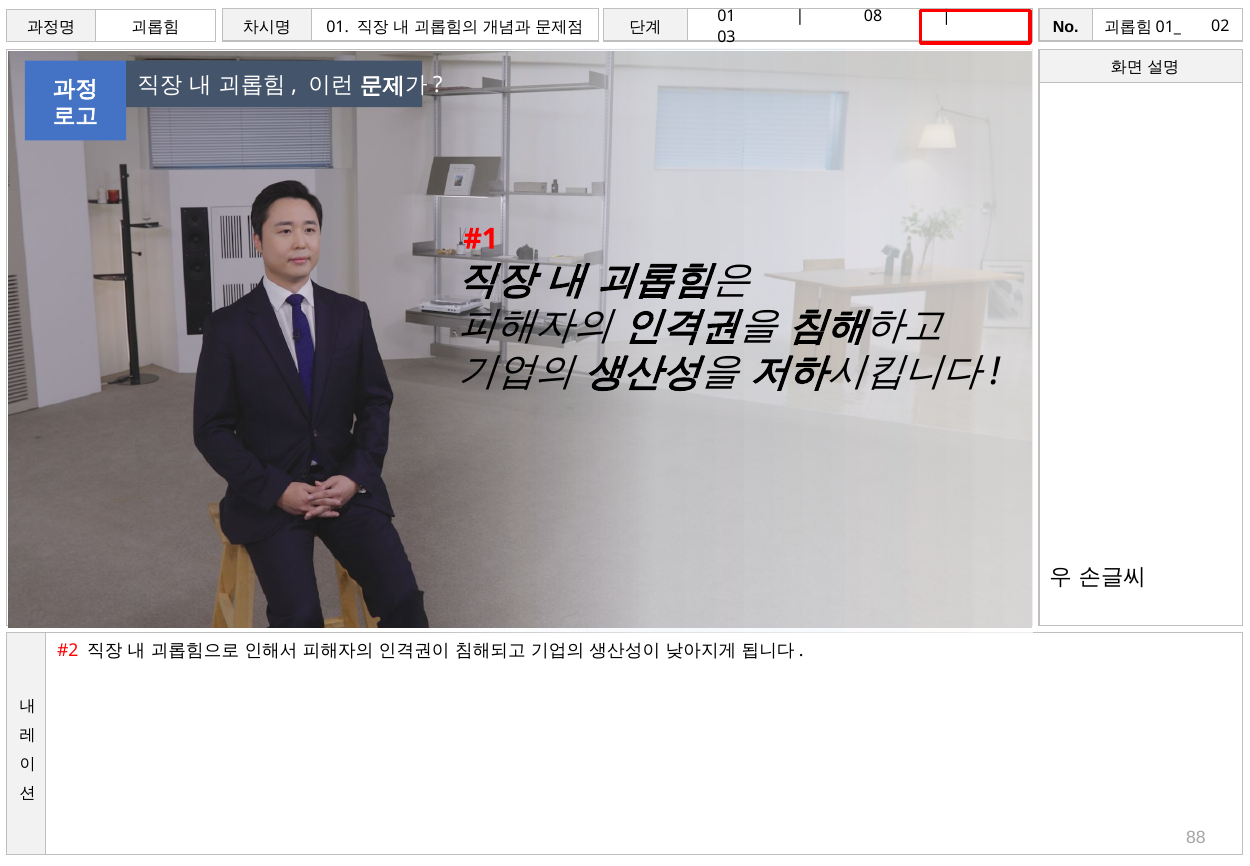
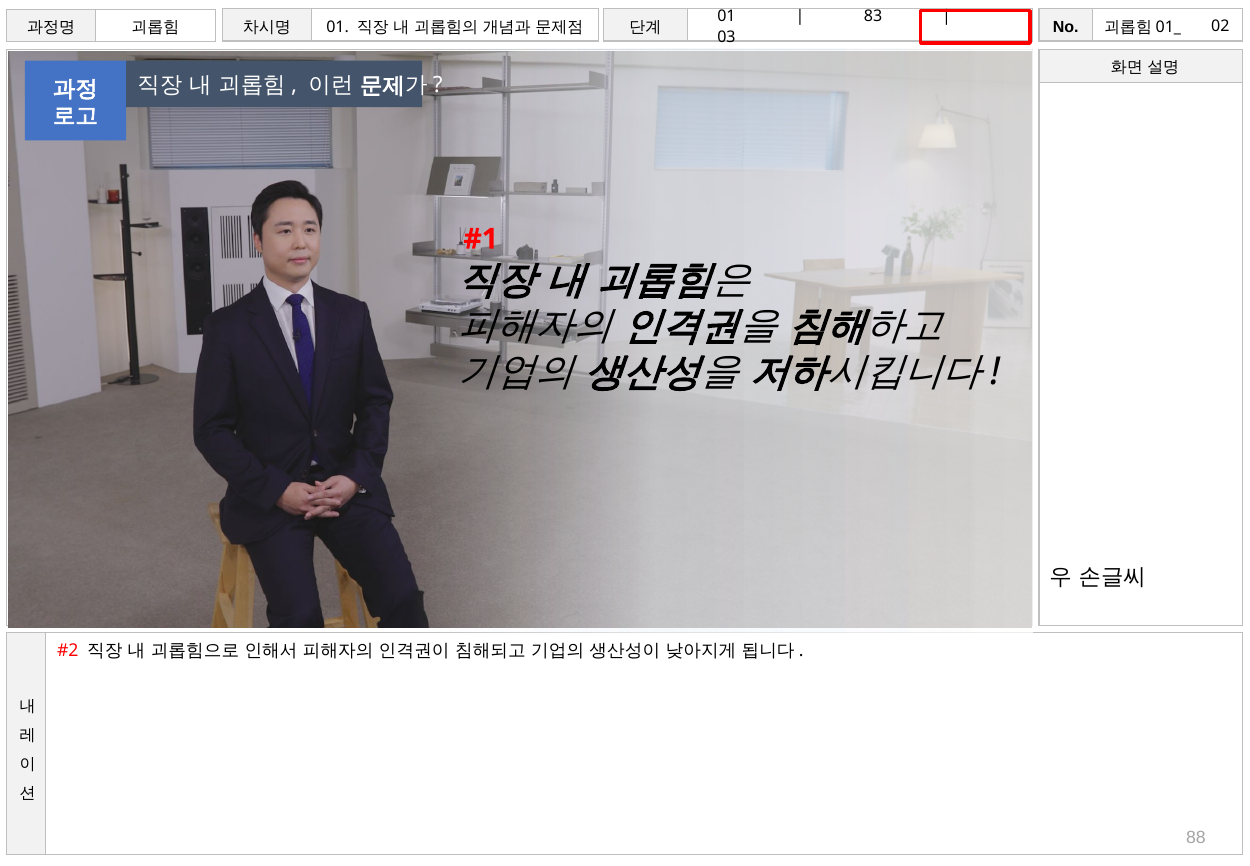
08: 08 -> 83
